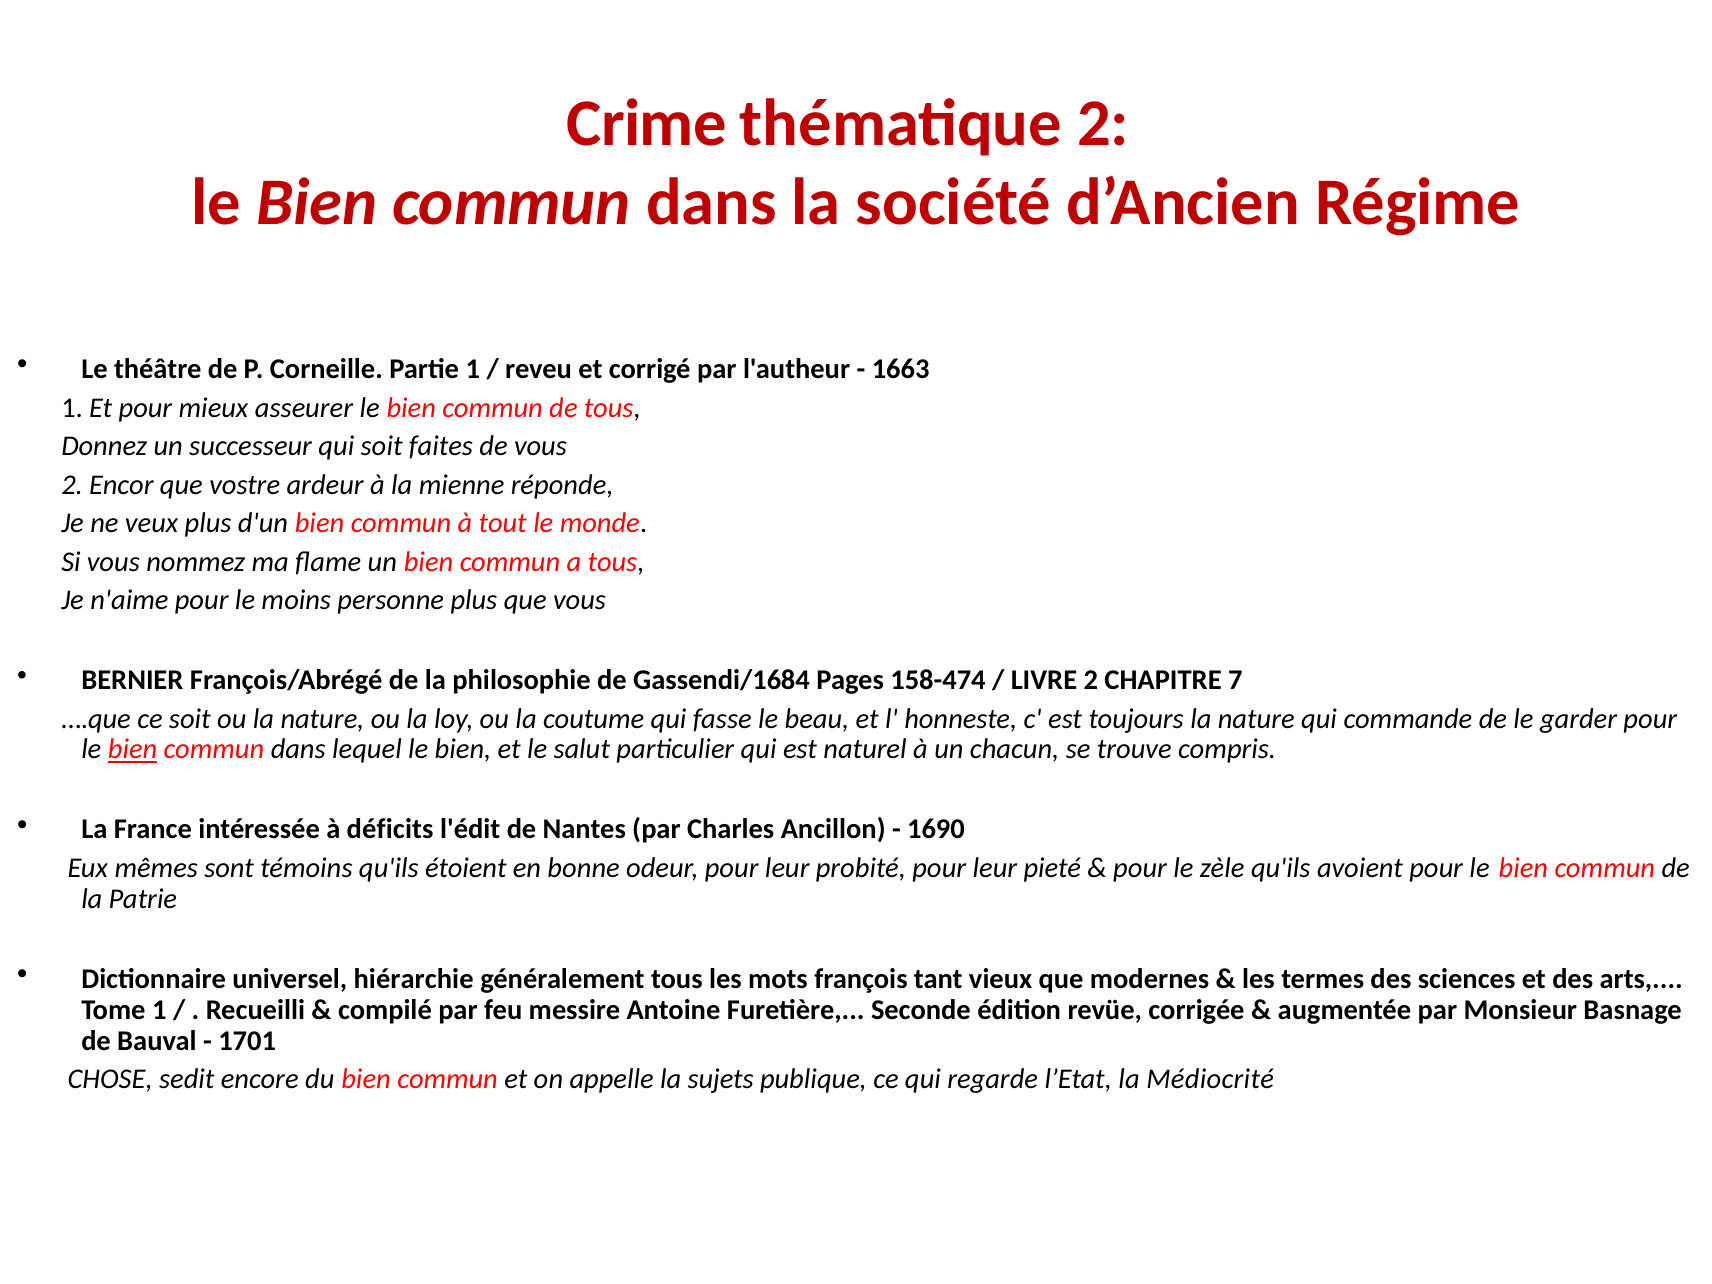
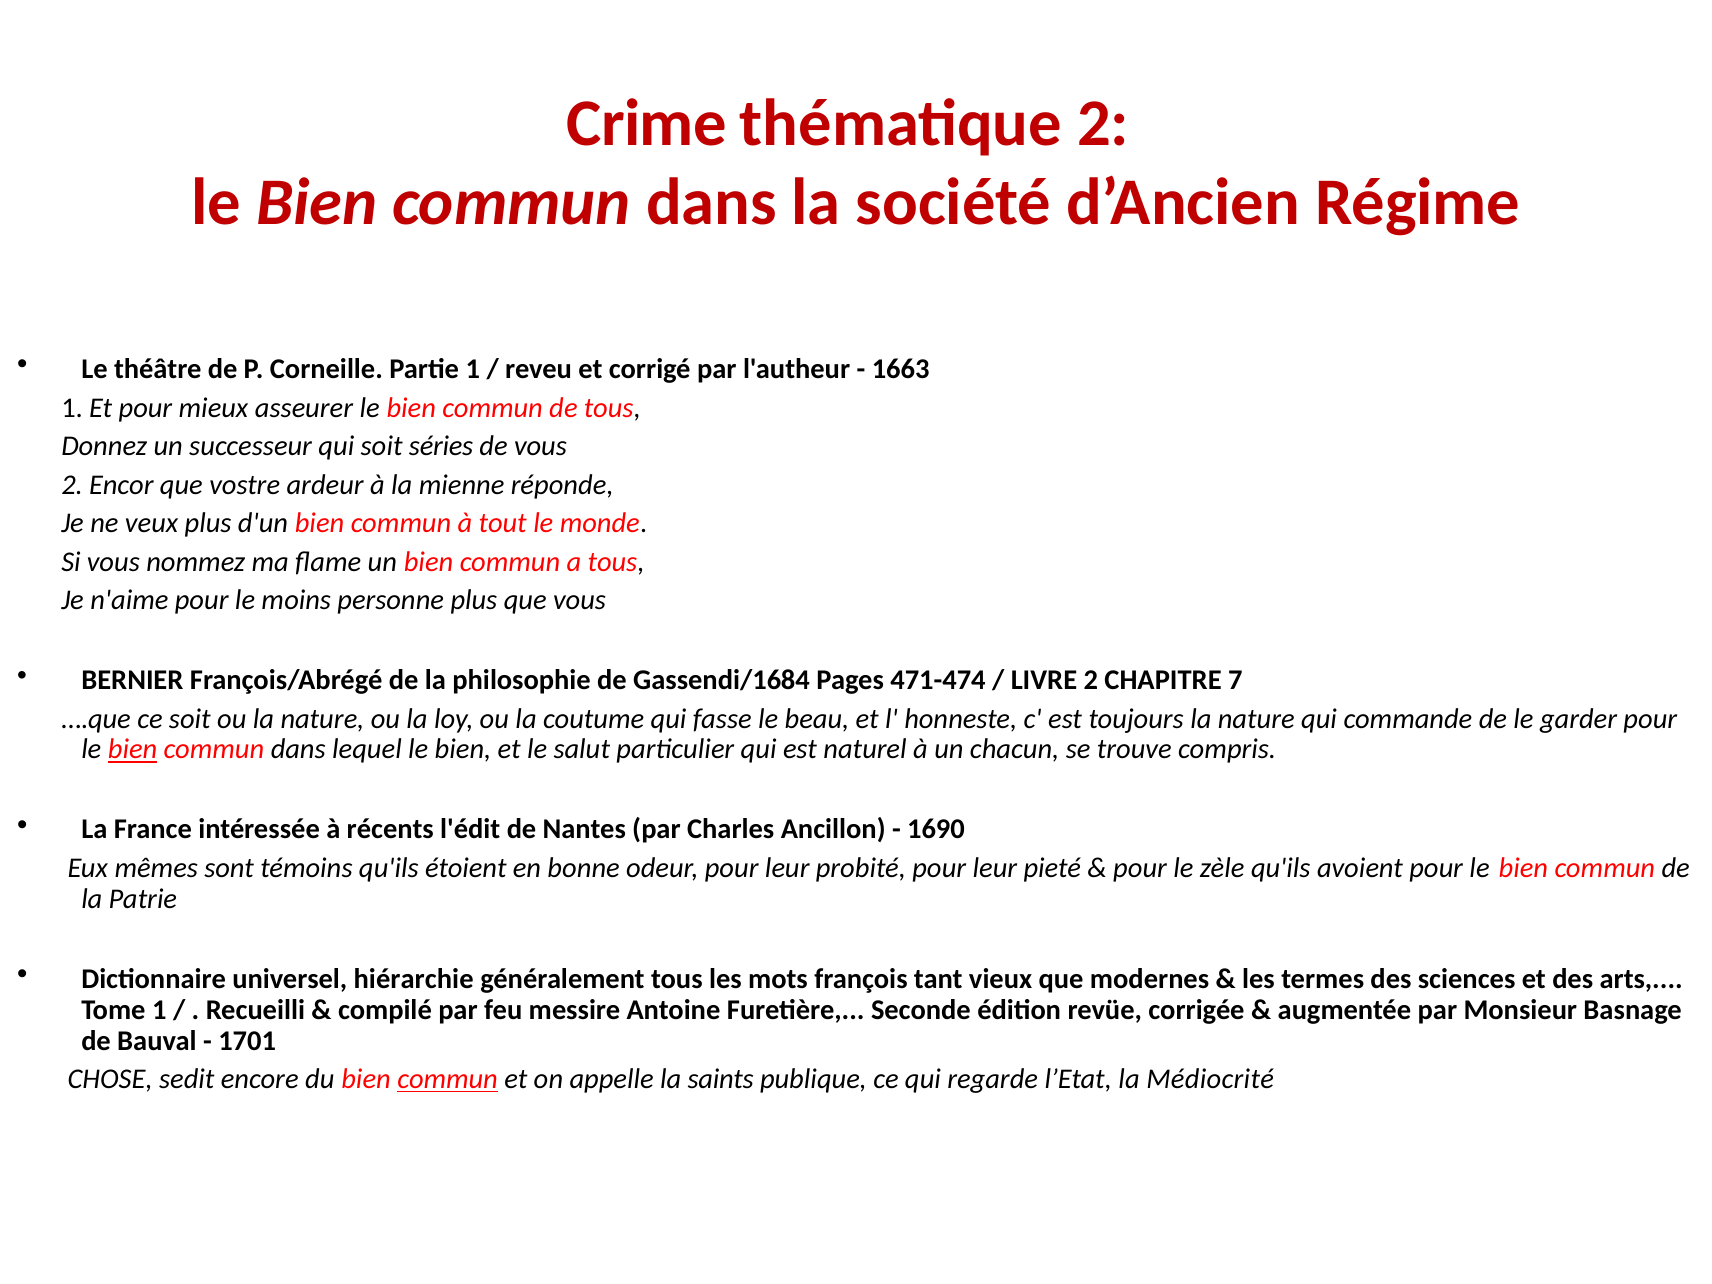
faites: faites -> séries
158-474: 158-474 -> 471-474
déficits: déficits -> récents
commun at (448, 1079) underline: none -> present
sujets: sujets -> saints
